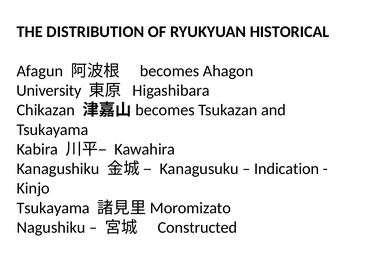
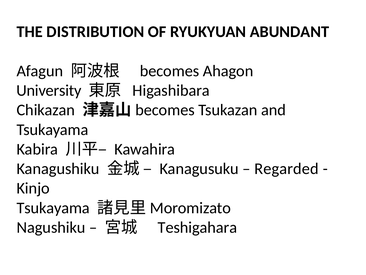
HISTORICAL: HISTORICAL -> ABUNDANT
Indication: Indication -> Regarded
Constructed: Constructed -> Teshigahara
